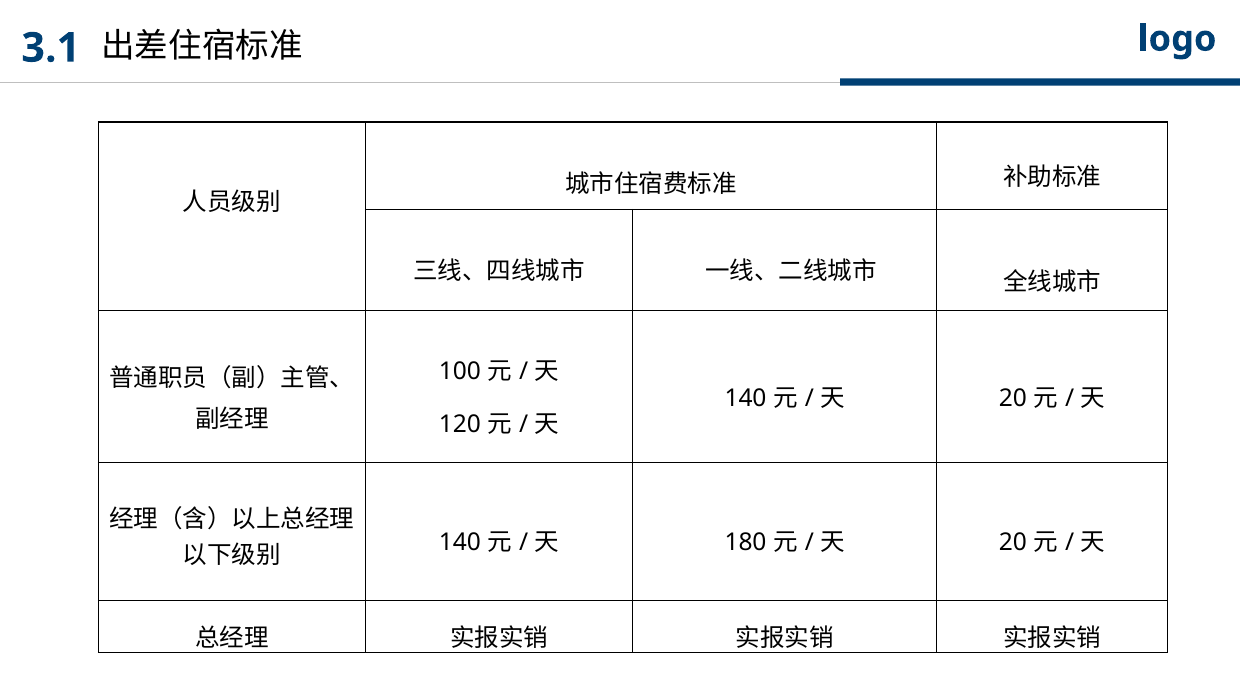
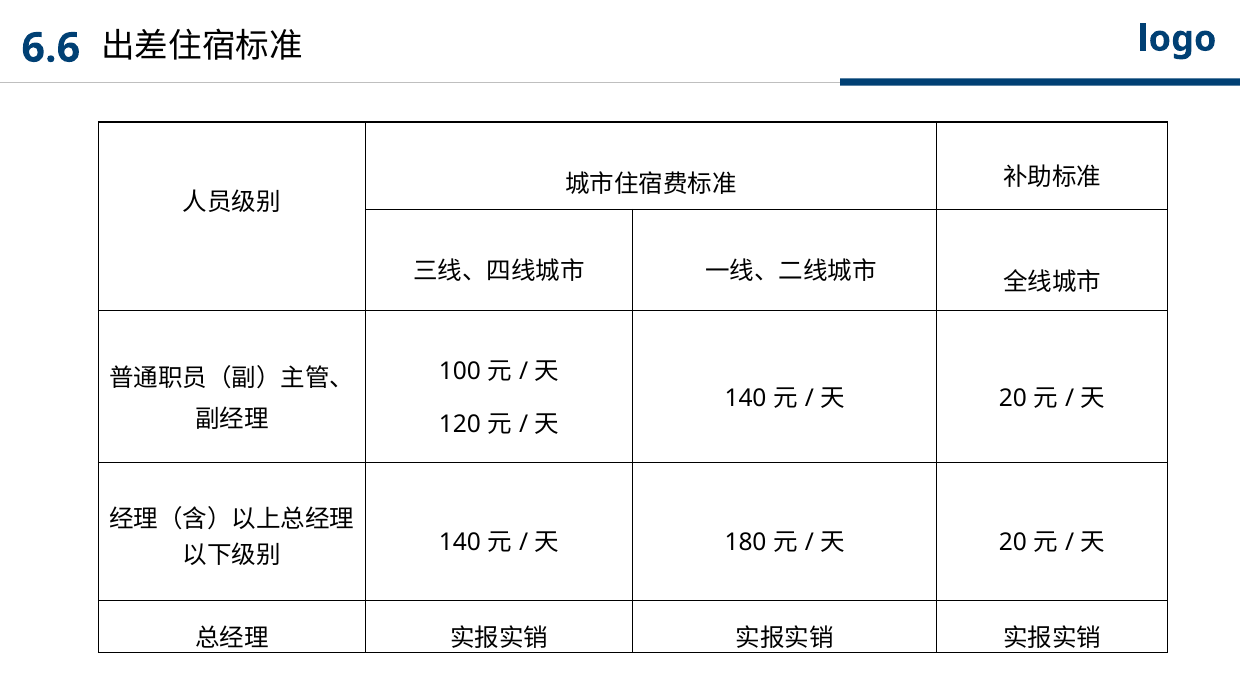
3.1: 3.1 -> 6.6
